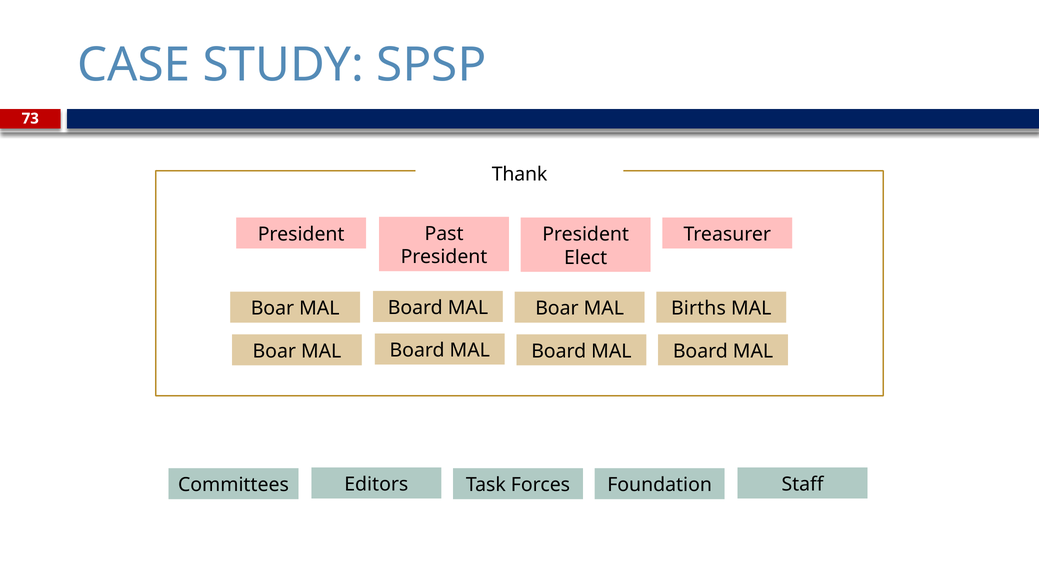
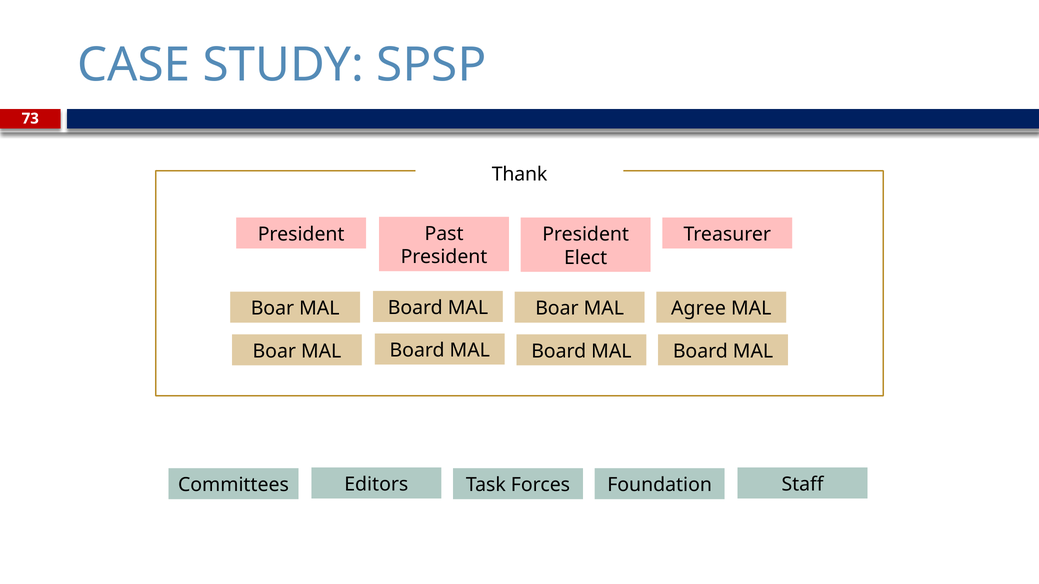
Births: Births -> Agree
